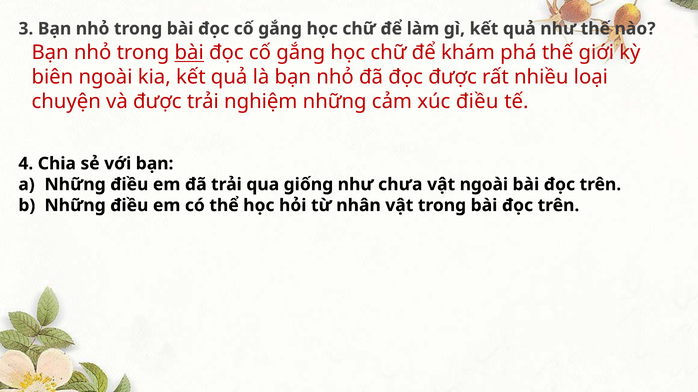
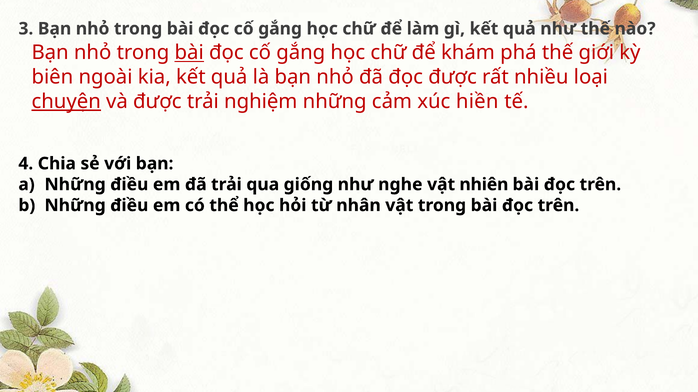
chuyện underline: none -> present
xúc điều: điều -> hiền
chưa: chưa -> nghe
vật ngoài: ngoài -> nhiên
